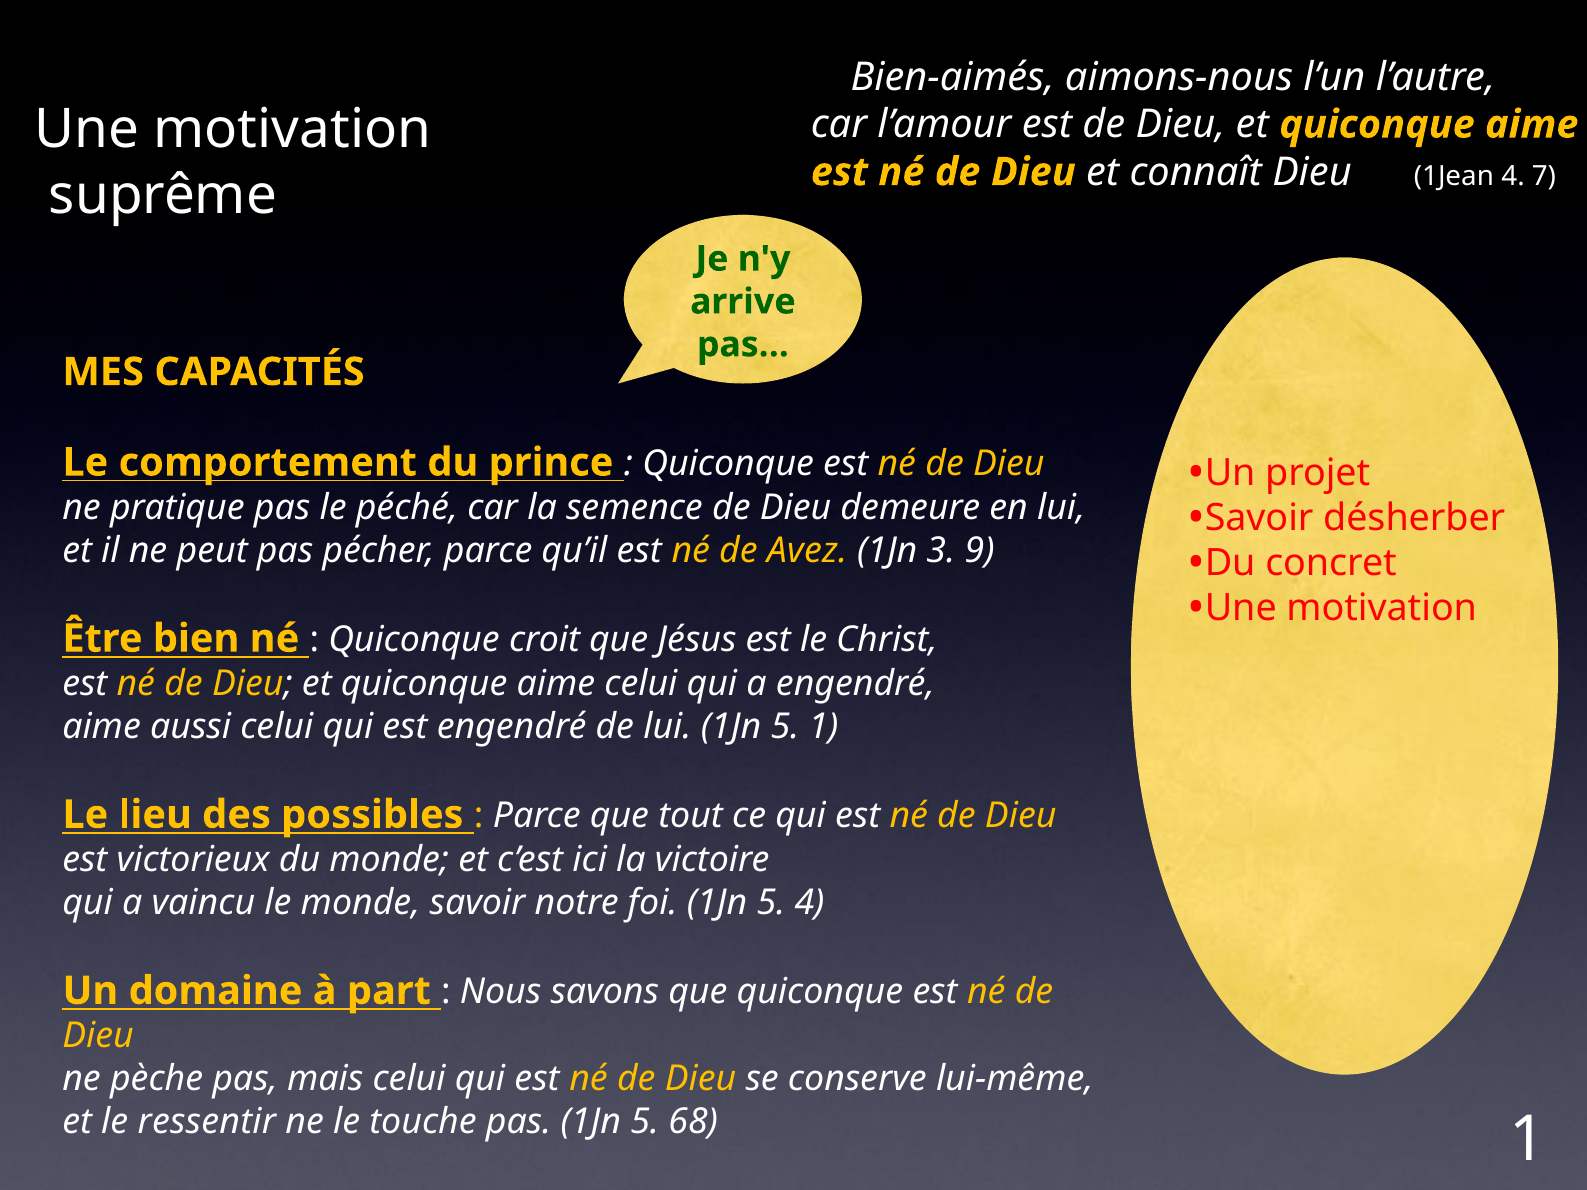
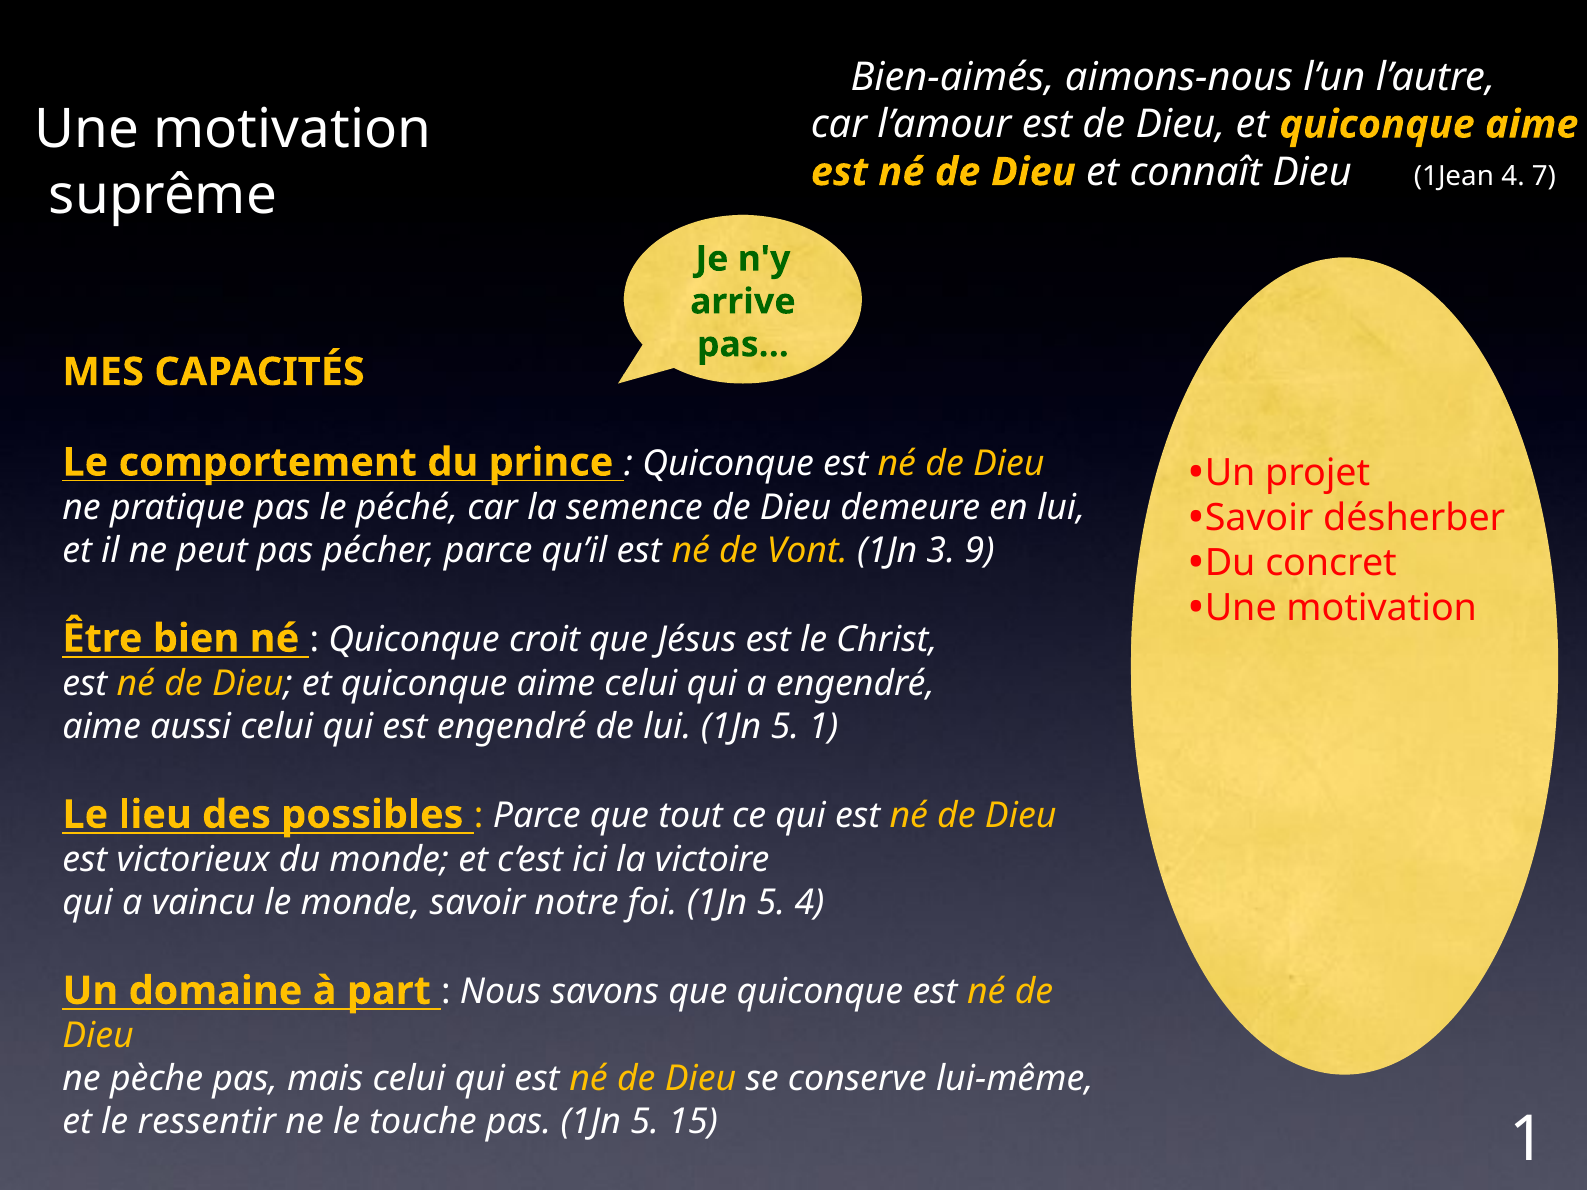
Avez: Avez -> Vont
68: 68 -> 15
